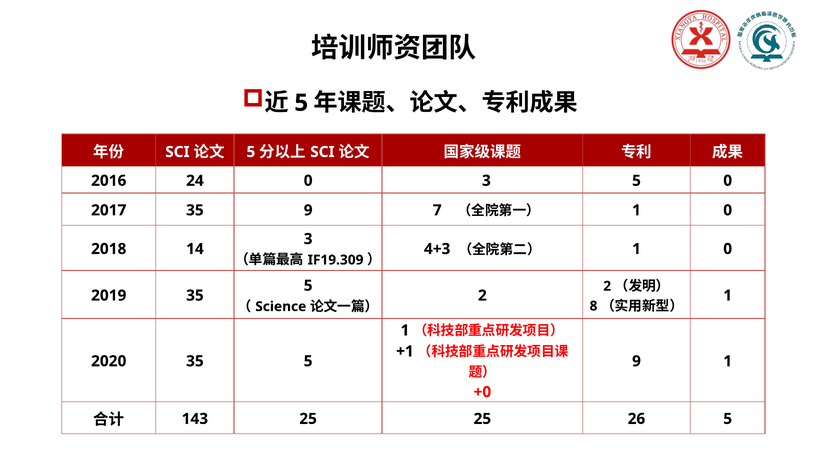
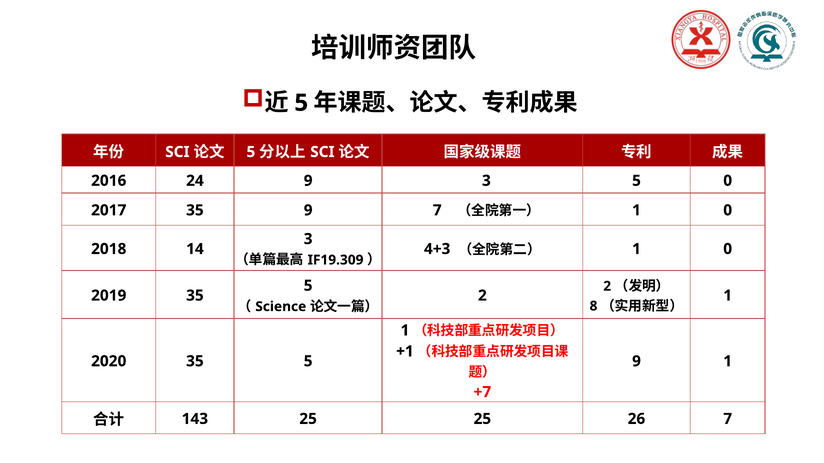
24 0: 0 -> 9
+0: +0 -> +7
26 5: 5 -> 7
